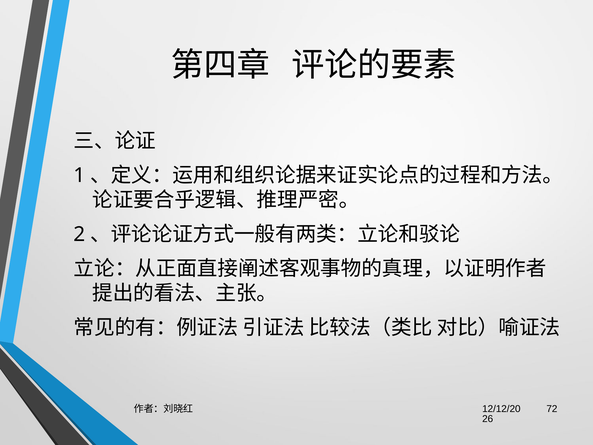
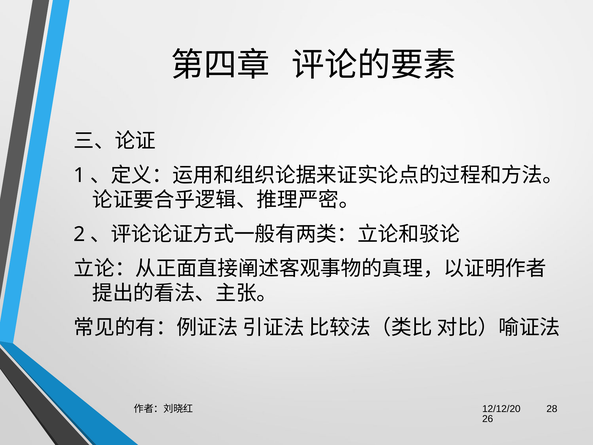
72: 72 -> 28
